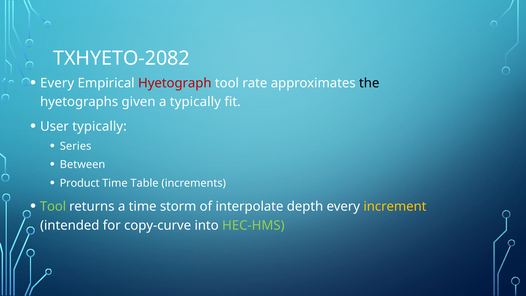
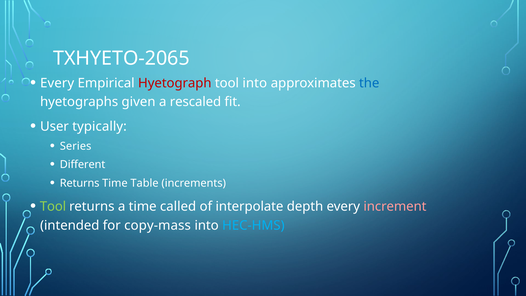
TXHYETO-2082: TXHYETO-2082 -> TXHYETO-2065
tool rate: rate -> into
the colour: black -> blue
a typically: typically -> rescaled
Between: Between -> Different
Product at (80, 183): Product -> Returns
storm: storm -> called
increment colour: yellow -> pink
copy-curve: copy-curve -> copy-mass
HEC-HMS colour: light green -> light blue
